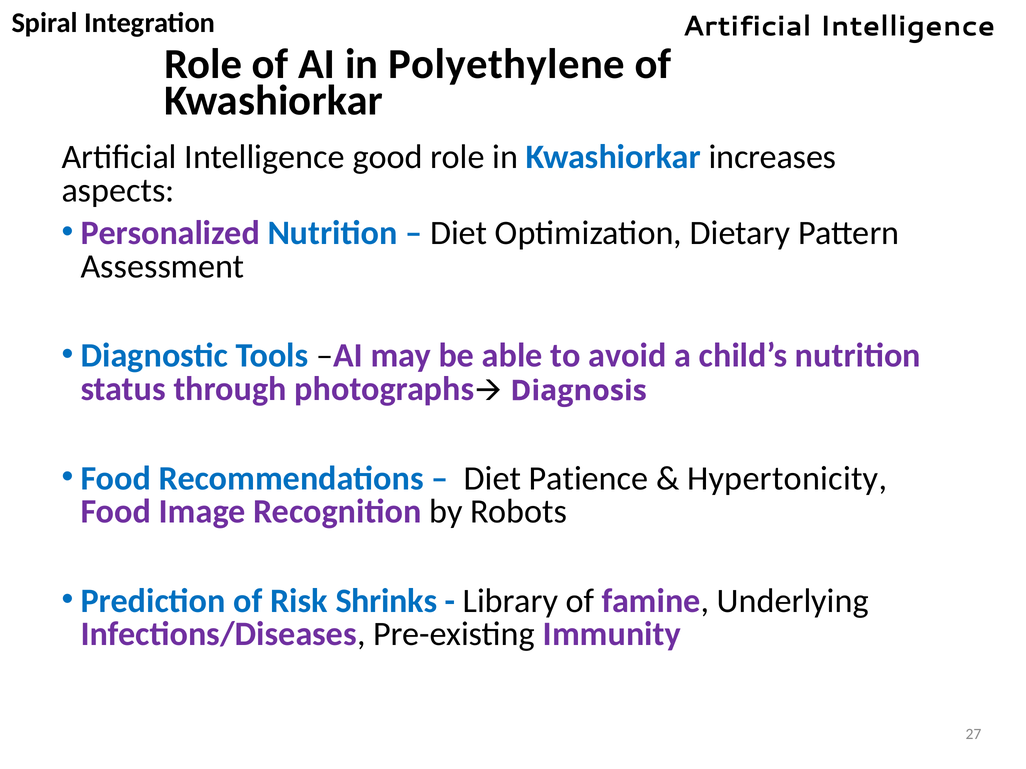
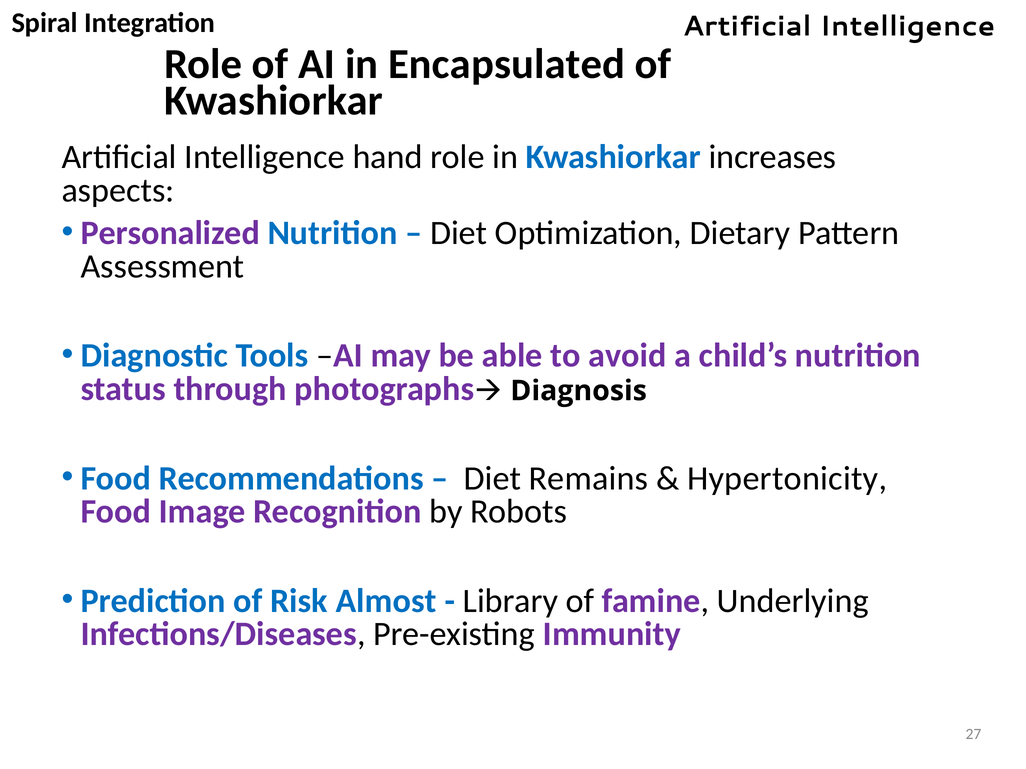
Polyethylene: Polyethylene -> Encapsulated
good: good -> hand
Diagnosis colour: purple -> black
Patience: Patience -> Remains
Shrinks: Shrinks -> Almost
